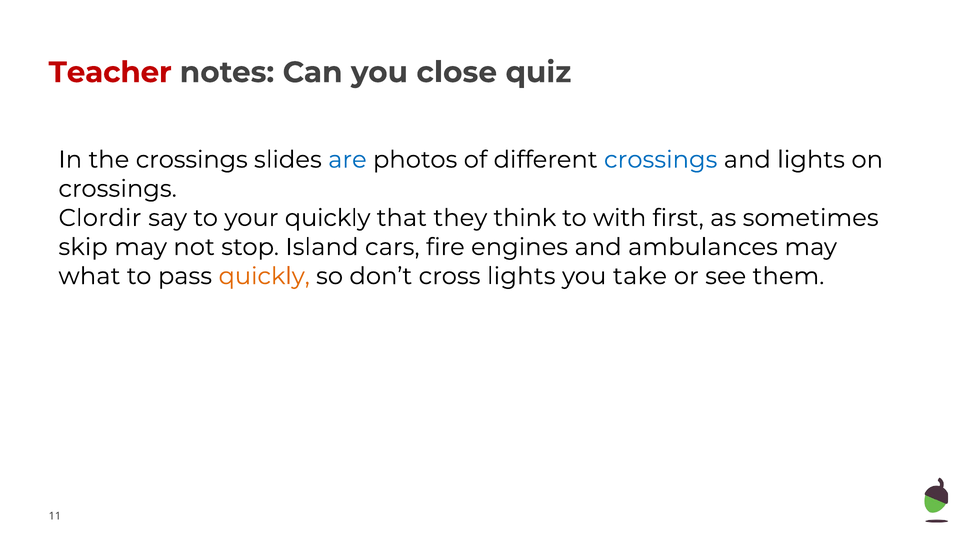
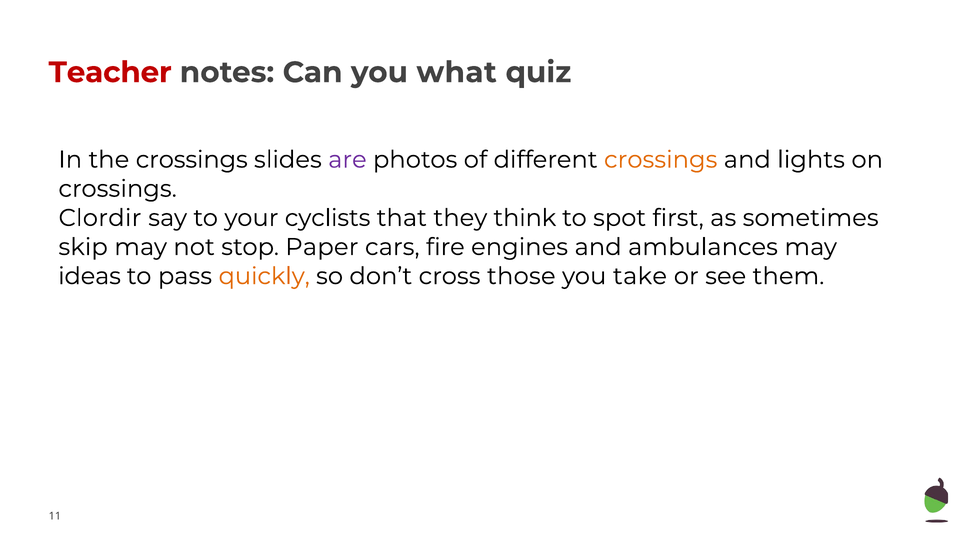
close: close -> what
are colour: blue -> purple
crossings at (661, 160) colour: blue -> orange
your quickly: quickly -> cyclists
with: with -> spot
Island: Island -> Paper
what: what -> ideas
cross lights: lights -> those
